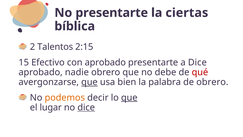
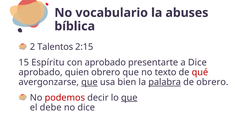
No presentarte: presentarte -> vocabulario
ciertas: ciertas -> abuses
Efectivo: Efectivo -> Espíritu
nadie: nadie -> quien
debe: debe -> texto
palabra underline: none -> present
podemos colour: orange -> red
lugar: lugar -> debe
dice at (86, 107) underline: present -> none
